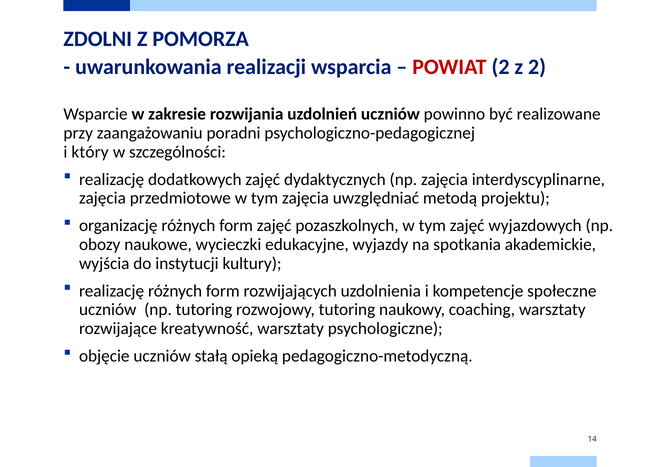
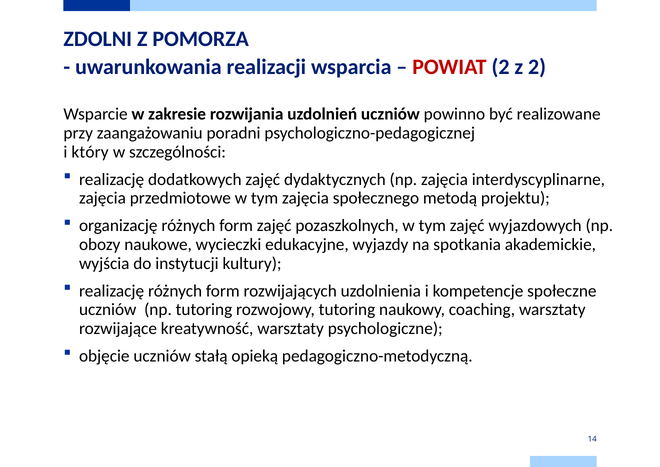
uwzględniać: uwzględniać -> społecznego
